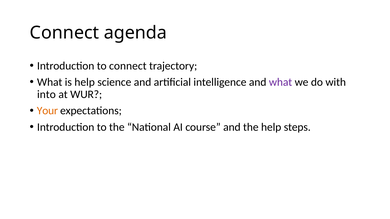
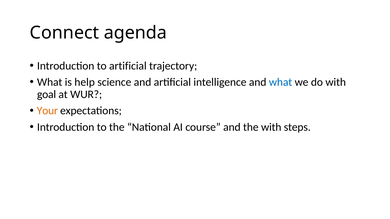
to connect: connect -> artificial
what at (281, 82) colour: purple -> blue
into: into -> goal
the help: help -> with
